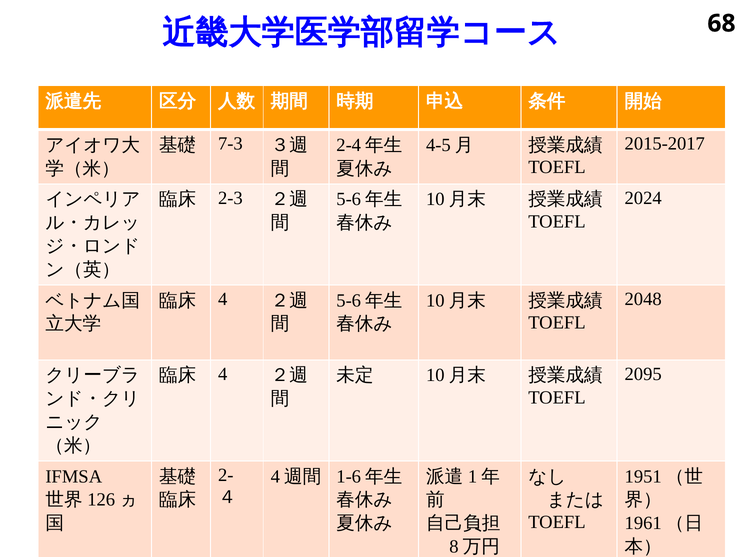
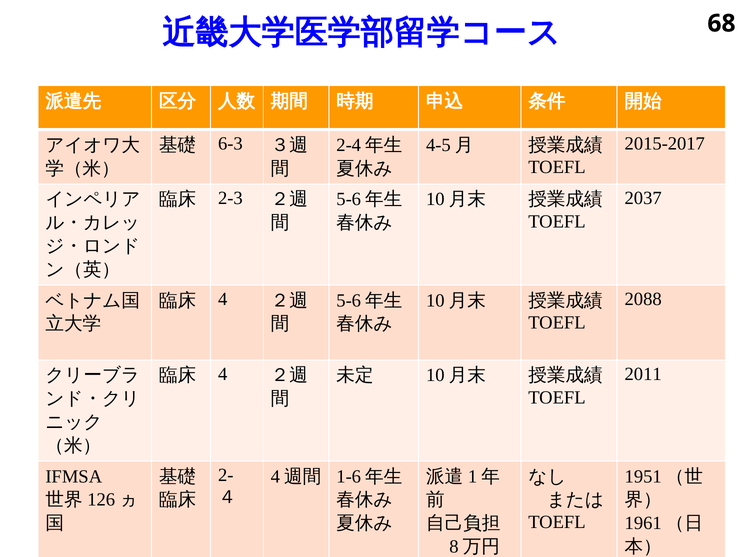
7-3: 7-3 -> 6-3
2024: 2024 -> 2037
2048: 2048 -> 2088
2095: 2095 -> 2011
